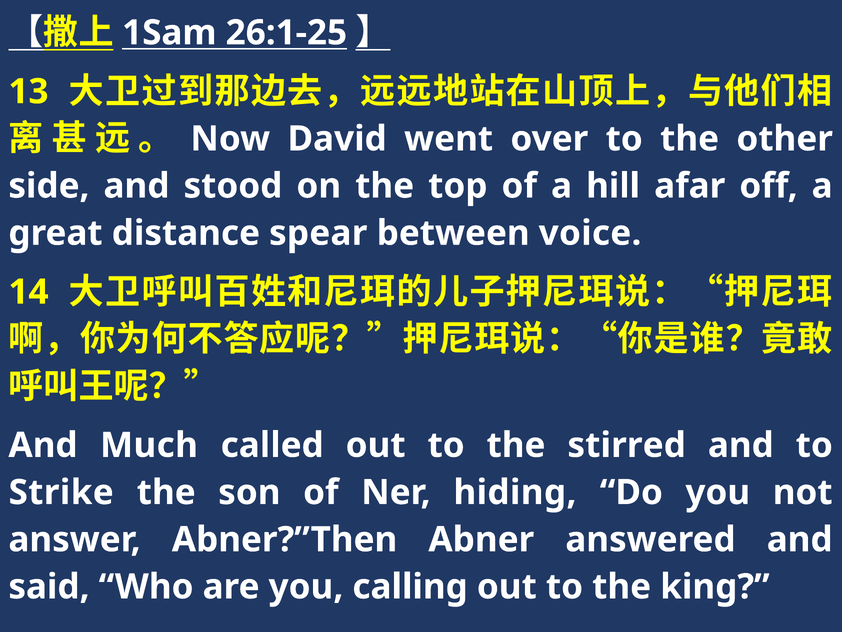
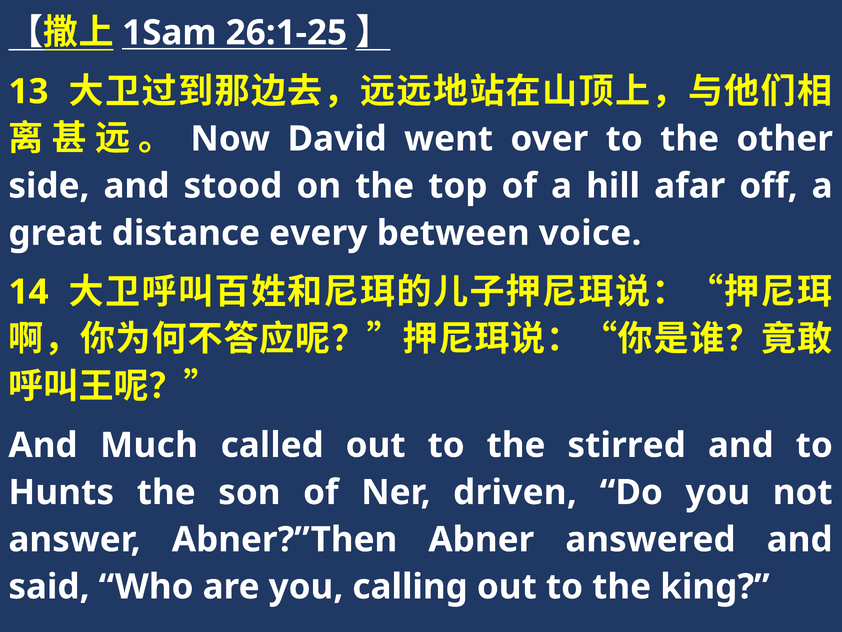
spear: spear -> every
Strike: Strike -> Hunts
hiding: hiding -> driven
